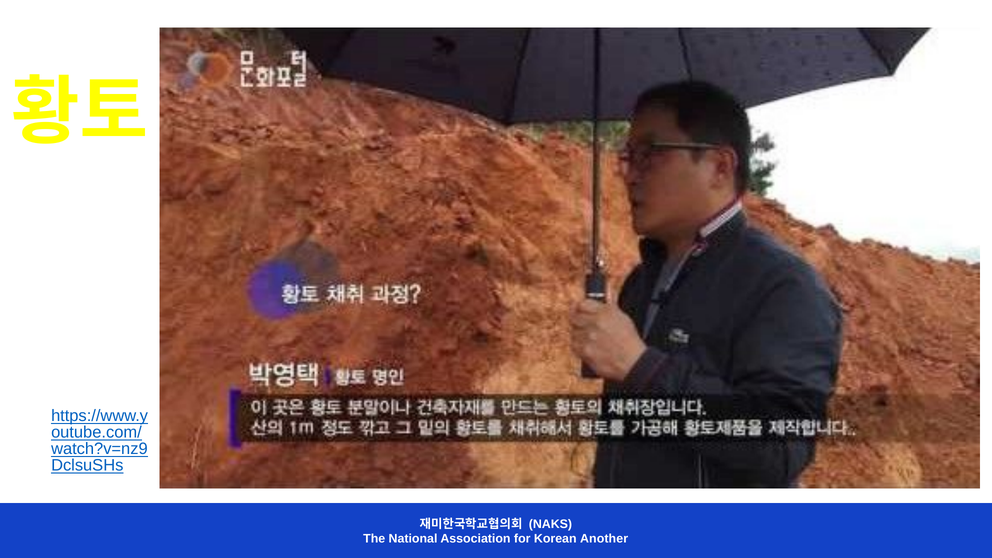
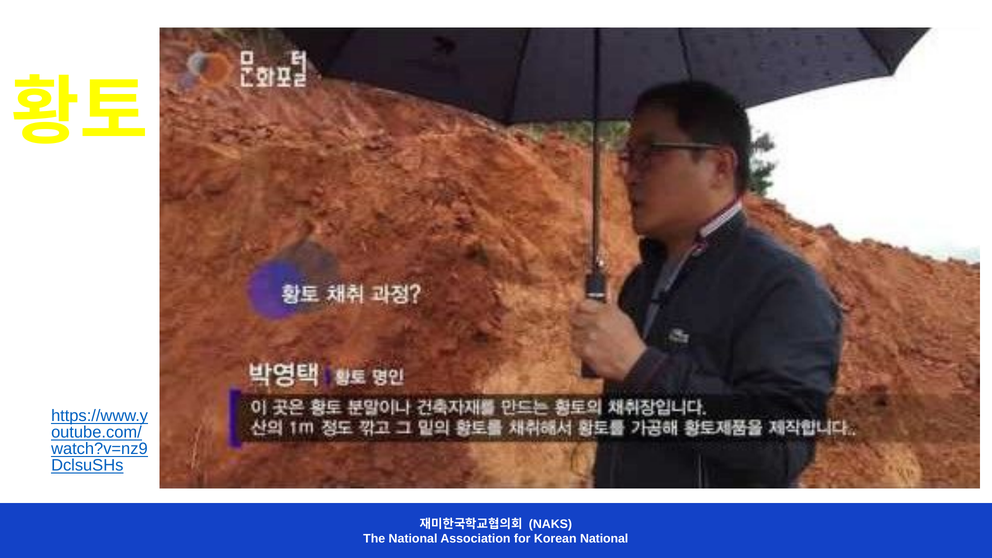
Korean Another: Another -> National
